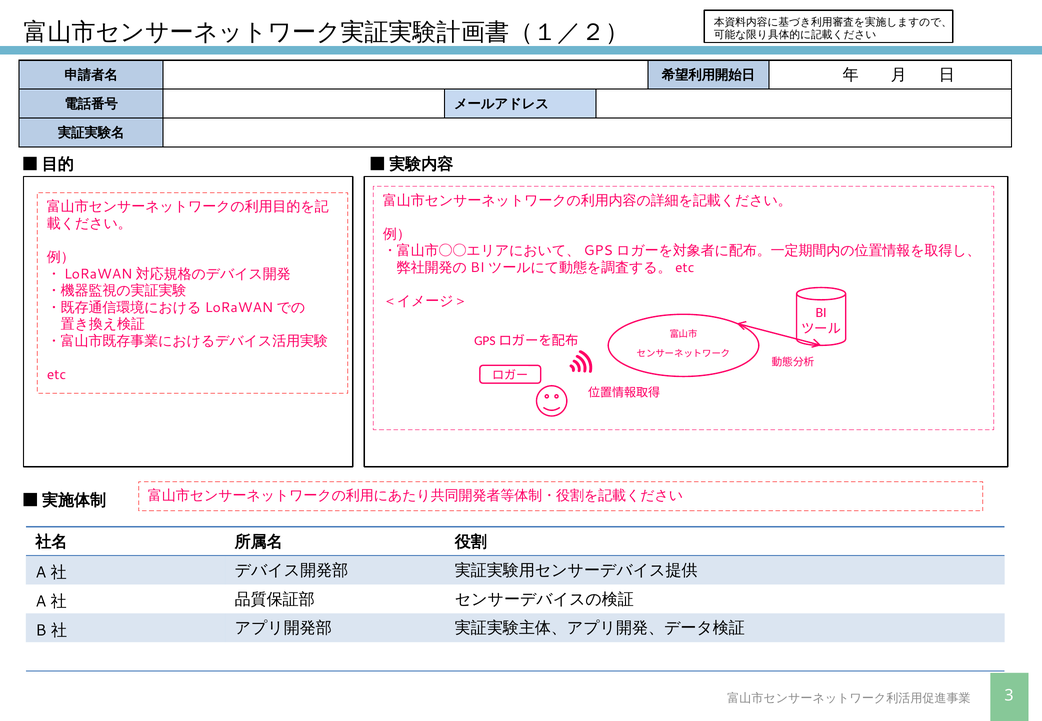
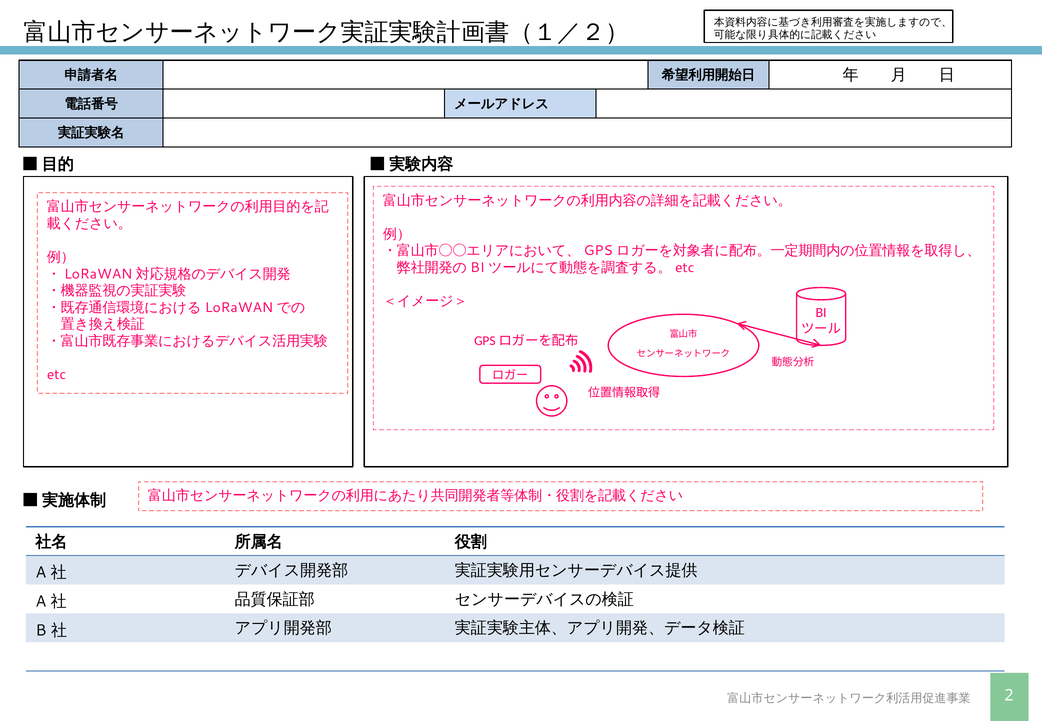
3: 3 -> 2
